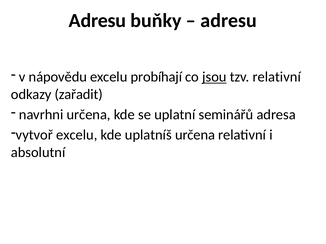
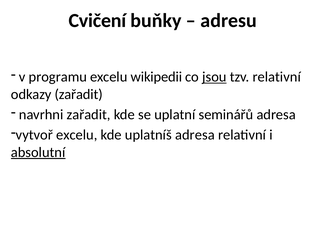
Adresu at (97, 20): Adresu -> Cvičení
nápovědu: nápovědu -> programu
probíhají: probíhají -> wikipedii
navrhni určena: určena -> zařadit
uplatníš určena: určena -> adresa
absolutní underline: none -> present
